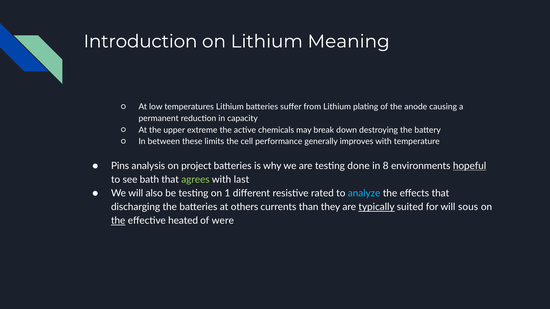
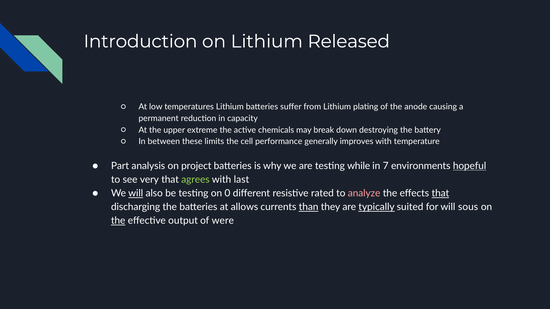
Meaning: Meaning -> Released
Pins: Pins -> Part
done: done -> while
8: 8 -> 7
bath: bath -> very
will at (136, 194) underline: none -> present
1: 1 -> 0
analyze colour: light blue -> pink
that at (440, 194) underline: none -> present
others: others -> allows
than underline: none -> present
heated: heated -> output
